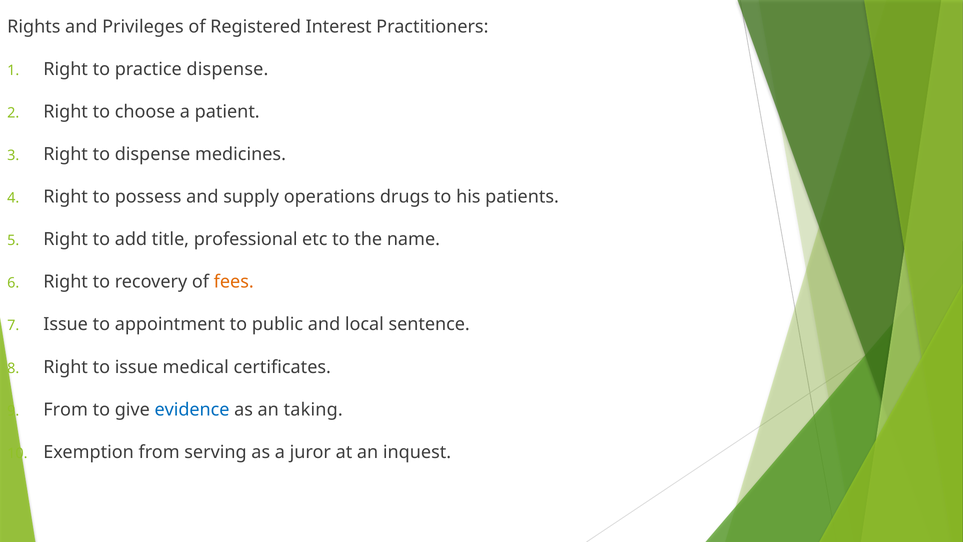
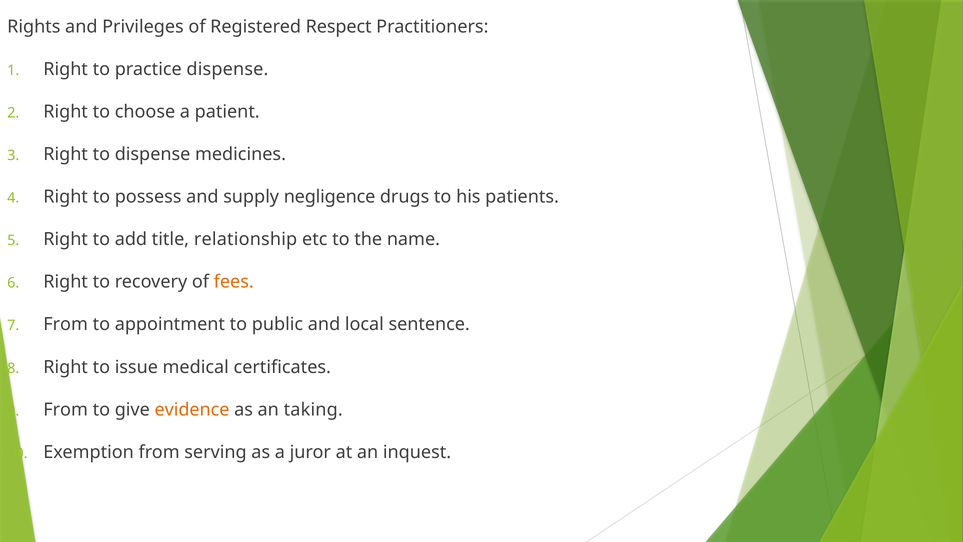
Interest: Interest -> Respect
operations: operations -> negligence
professional: professional -> relationship
Issue at (66, 324): Issue -> From
evidence colour: blue -> orange
